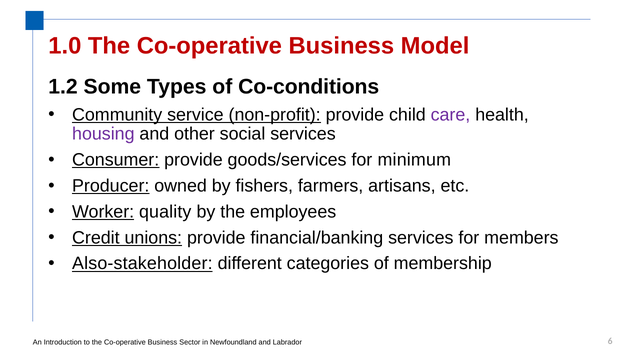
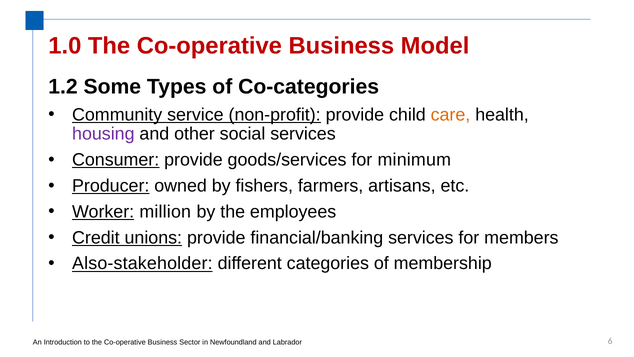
Co-conditions: Co-conditions -> Co-categories
care colour: purple -> orange
quality: quality -> million
